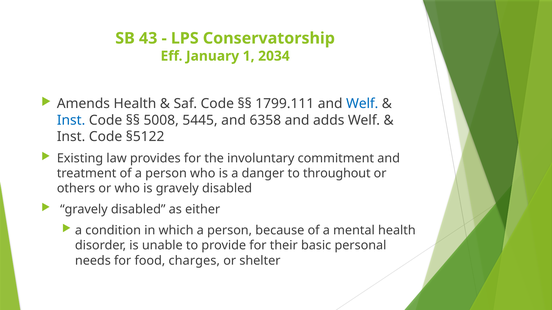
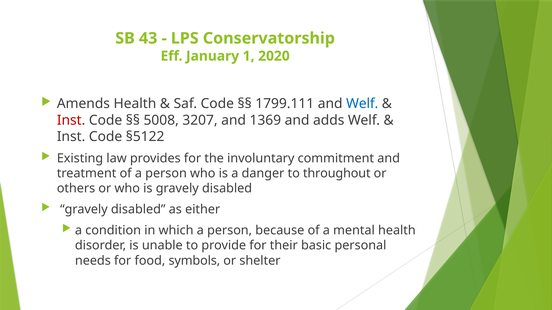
2034: 2034 -> 2020
Inst at (71, 120) colour: blue -> red
5445: 5445 -> 3207
6358: 6358 -> 1369
charges: charges -> symbols
